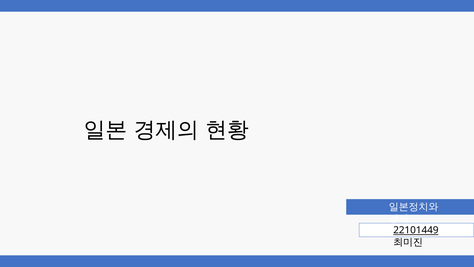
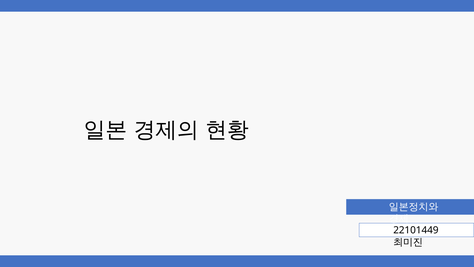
22101449 underline: present -> none
